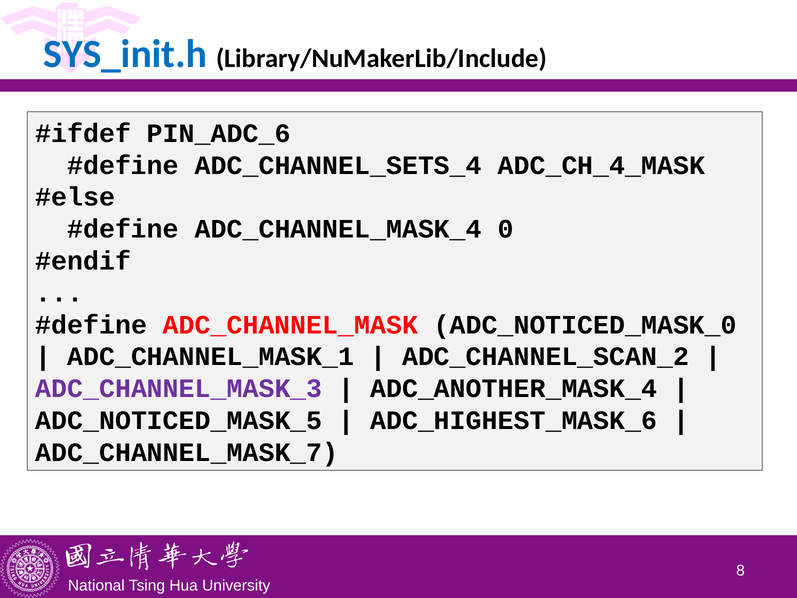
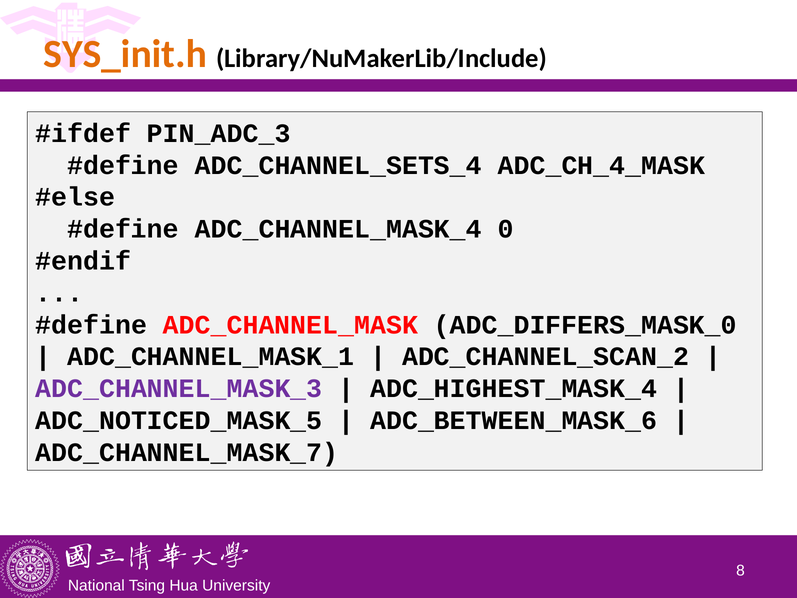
SYS_init.h colour: blue -> orange
PIN_ADC_6: PIN_ADC_6 -> PIN_ADC_3
ADC_NOTICED_MASK_0: ADC_NOTICED_MASK_0 -> ADC_DIFFERS_MASK_0
ADC_ANOTHER_MASK_4: ADC_ANOTHER_MASK_4 -> ADC_HIGHEST_MASK_4
ADC_HIGHEST_MASK_6: ADC_HIGHEST_MASK_6 -> ADC_BETWEEN_MASK_6
